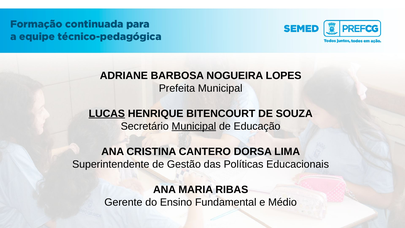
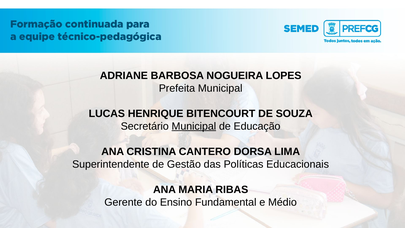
LUCAS underline: present -> none
